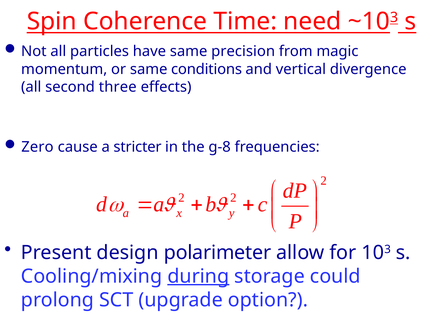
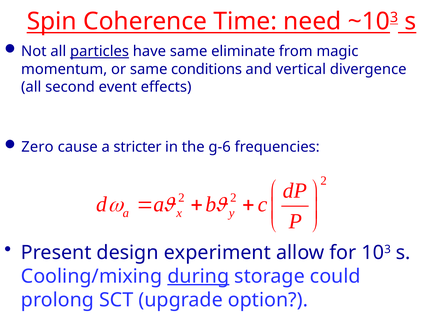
particles underline: none -> present
precision: precision -> eliminate
three: three -> event
g-8: g-8 -> g-6
polarimeter: polarimeter -> experiment
